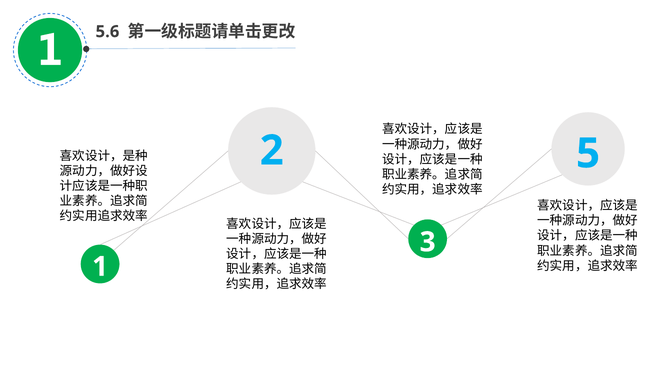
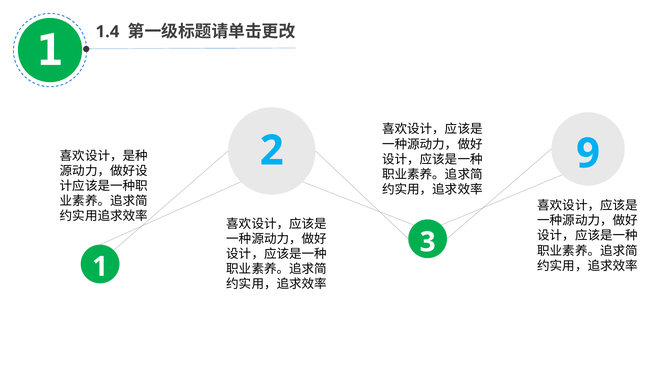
5.6: 5.6 -> 1.4
5: 5 -> 9
